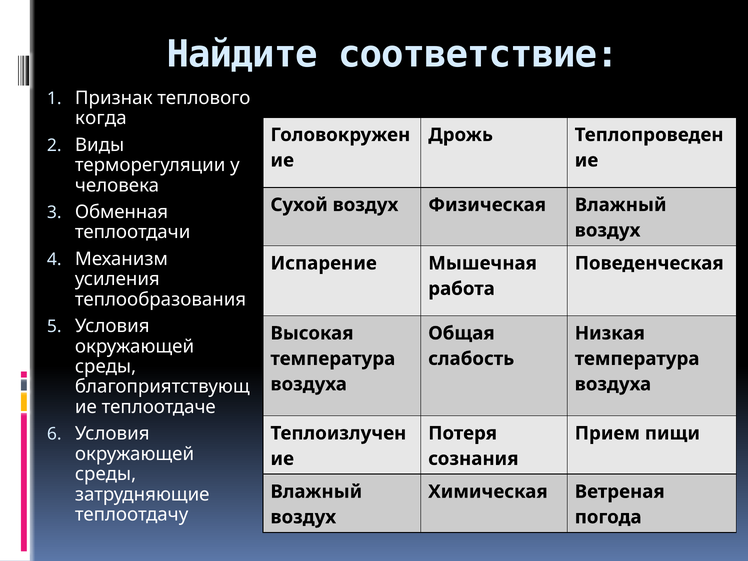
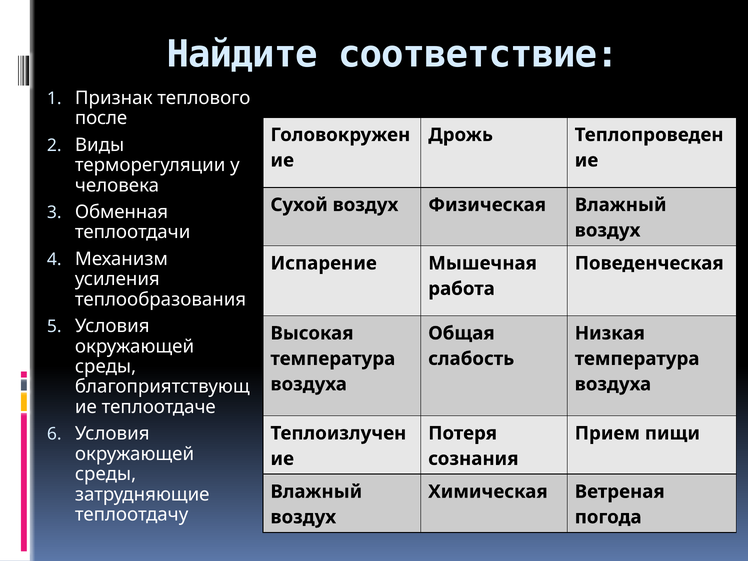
когда: когда -> после
